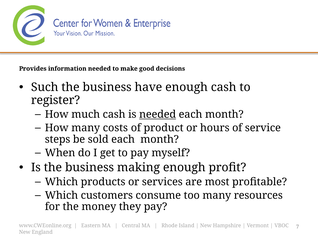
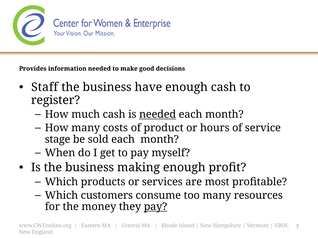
Such: Such -> Staff
steps: steps -> stage
pay at (156, 207) underline: none -> present
